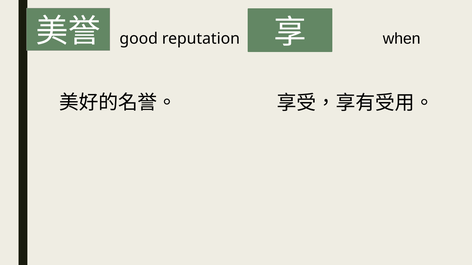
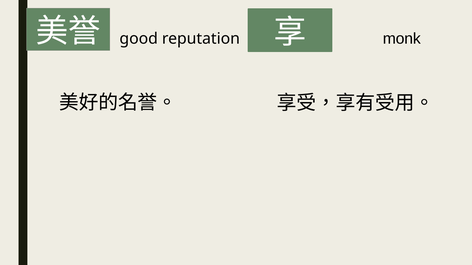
when: when -> monk
